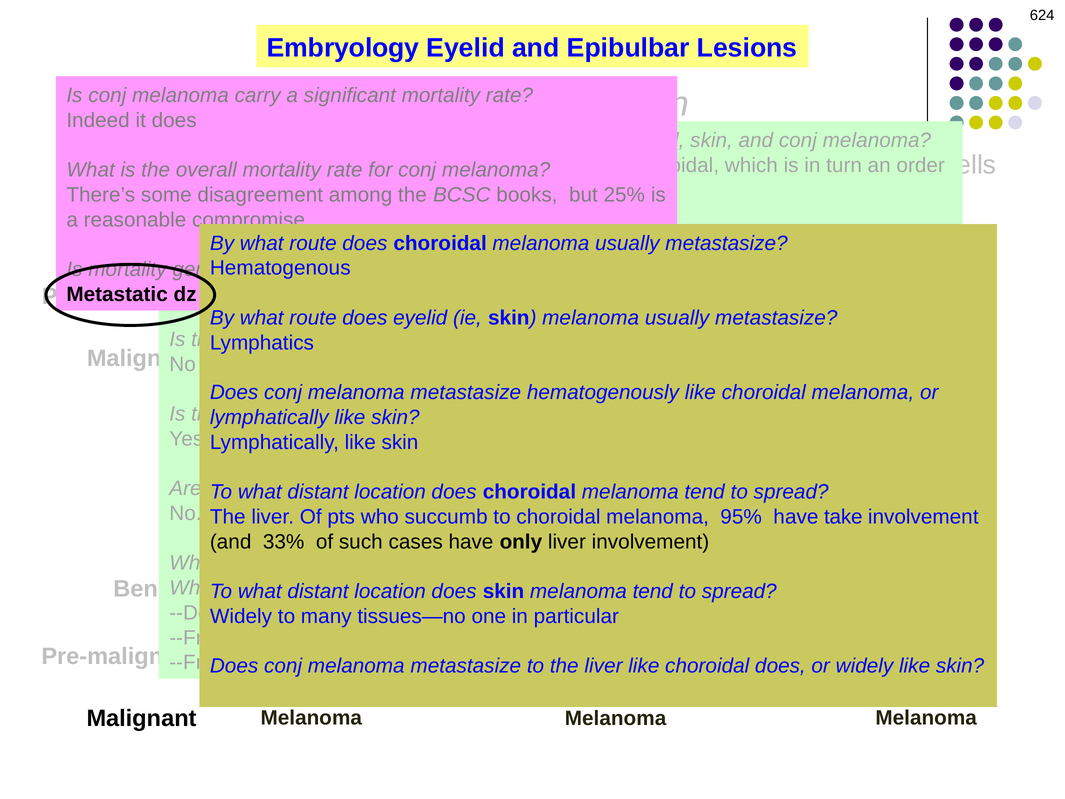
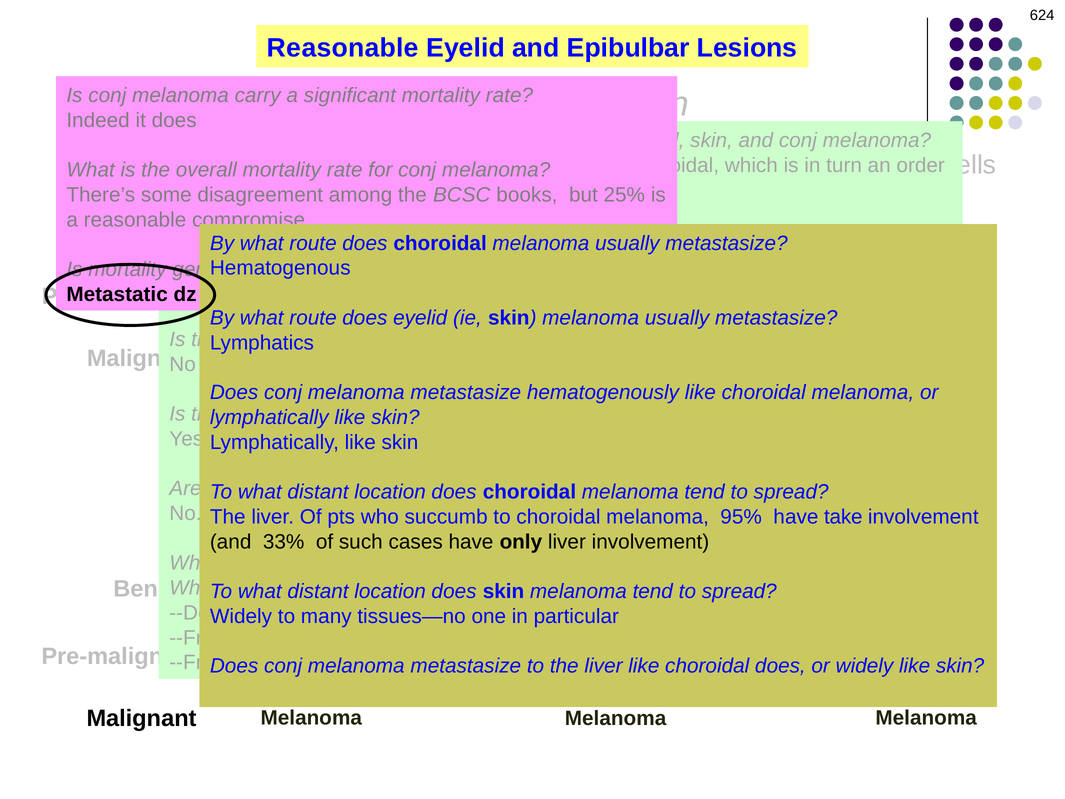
Embryology at (343, 48): Embryology -> Reasonable
